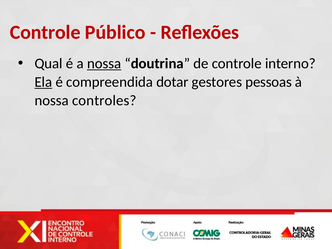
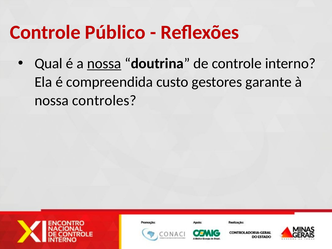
Ela underline: present -> none
dotar: dotar -> custo
pessoas: pessoas -> garante
